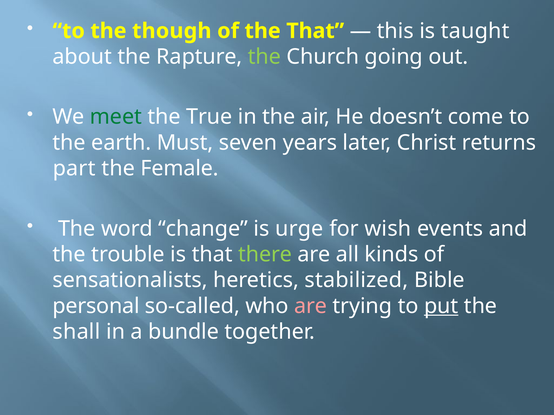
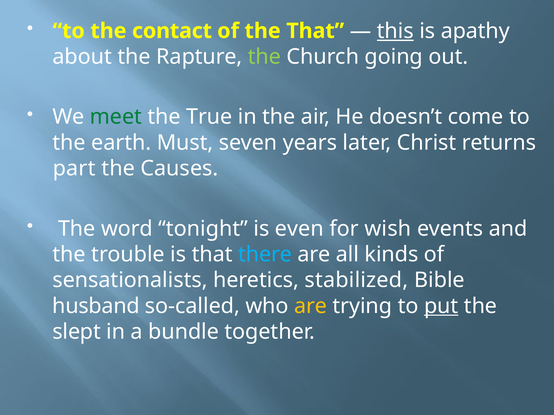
though: though -> contact
this underline: none -> present
taught: taught -> apathy
Female: Female -> Causes
change: change -> tonight
urge: urge -> even
there colour: light green -> light blue
personal: personal -> husband
are at (311, 306) colour: pink -> yellow
shall: shall -> slept
